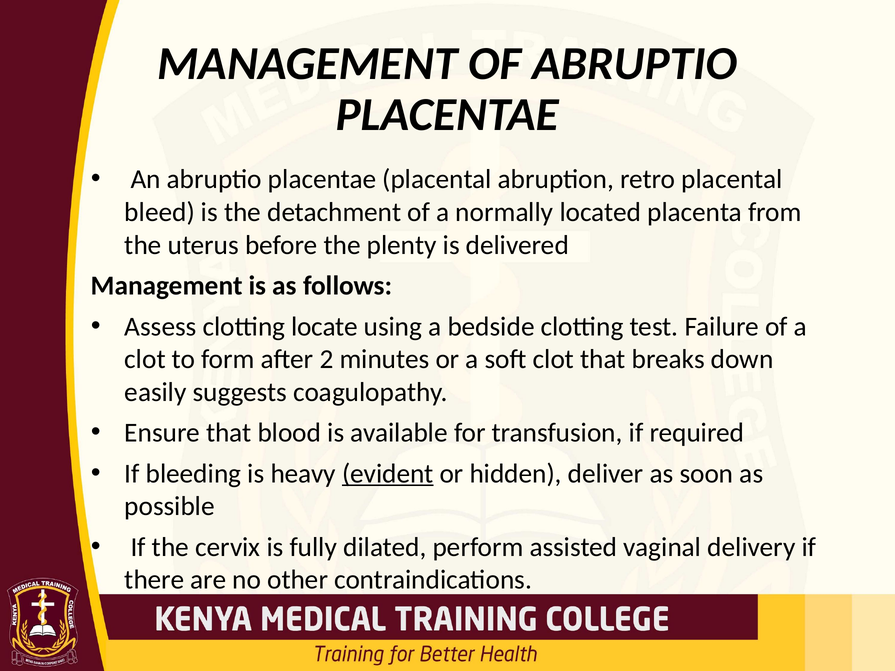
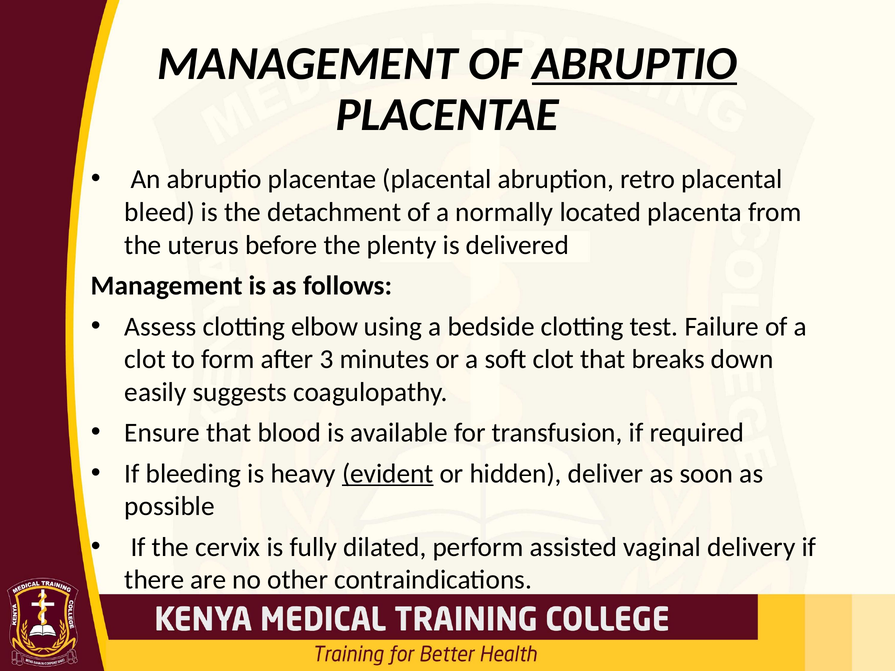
ABRUPTIO at (635, 63) underline: none -> present
locate: locate -> elbow
2: 2 -> 3
